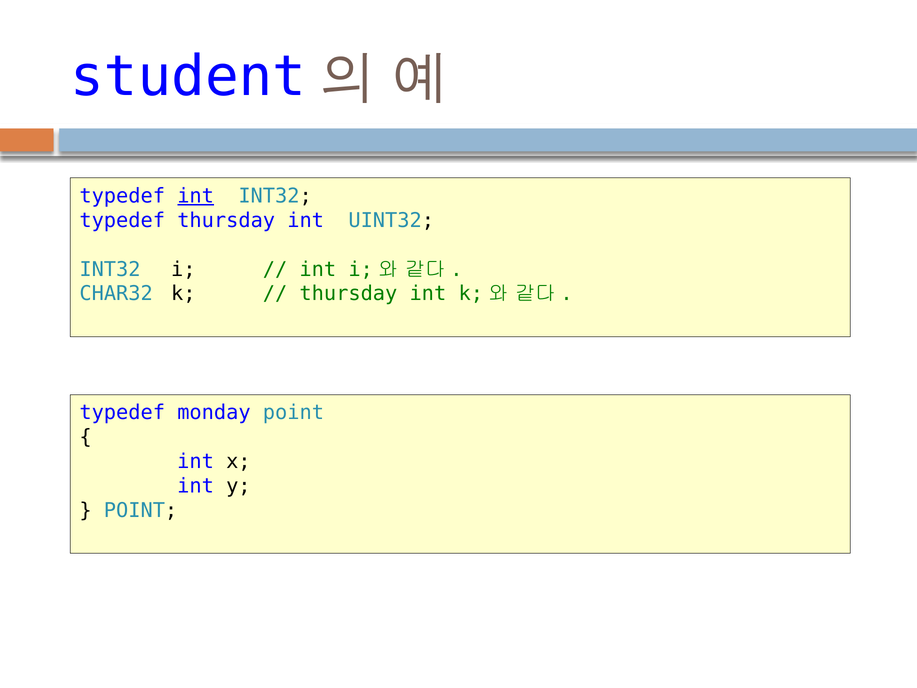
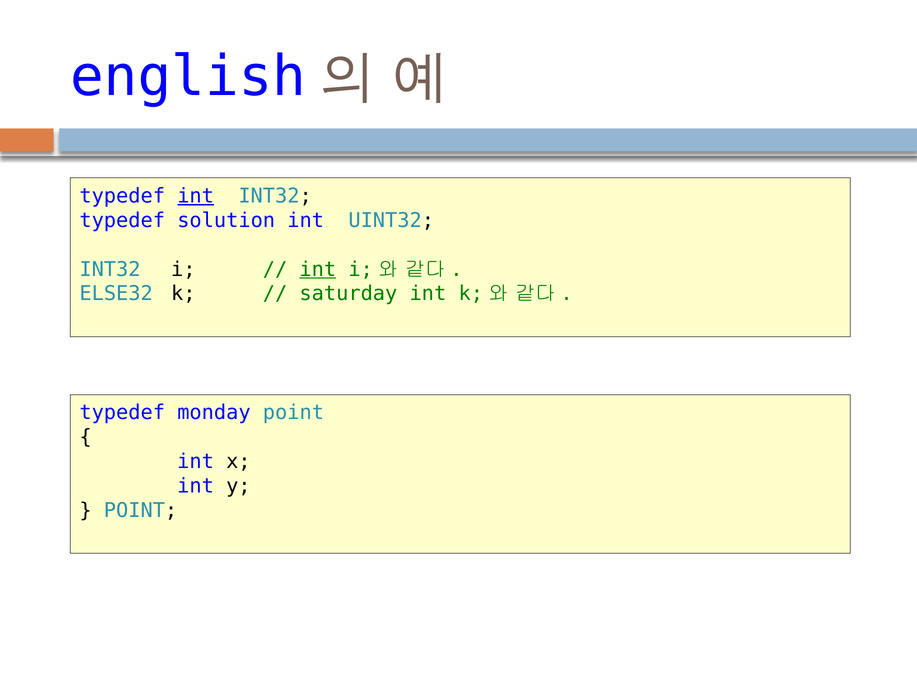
student: student -> english
typedef thursday: thursday -> solution
int at (318, 269) underline: none -> present
CHAR32: CHAR32 -> ELSE32
thursday at (348, 294): thursday -> saturday
